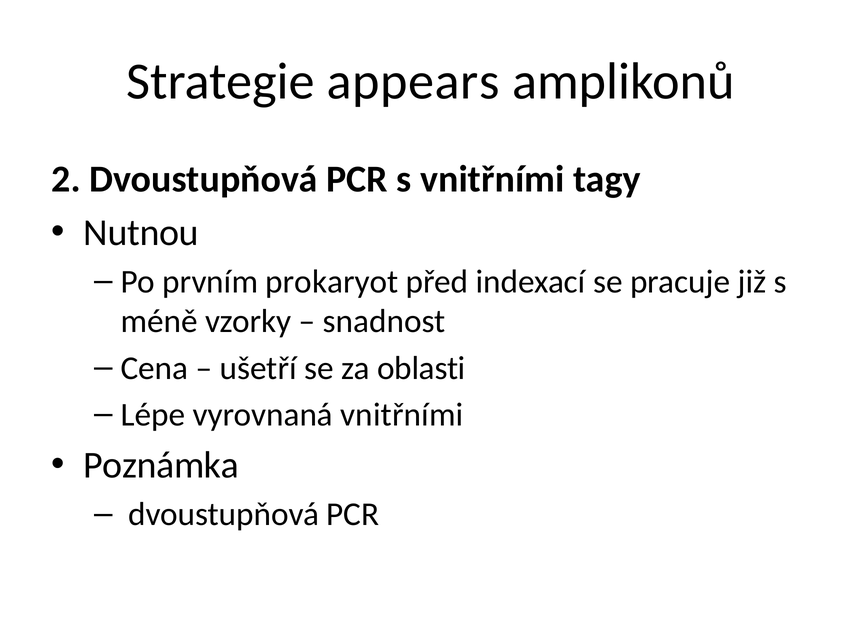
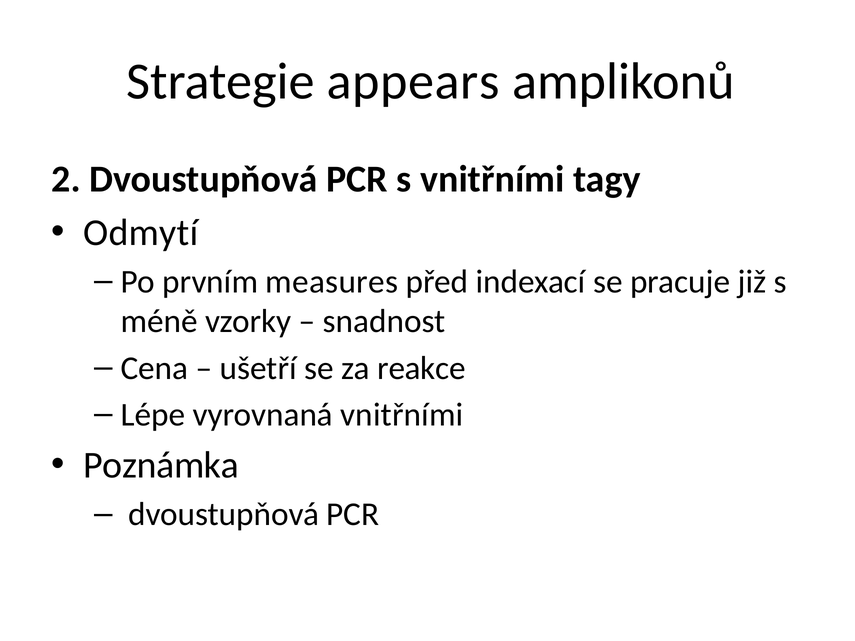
Nutnou: Nutnou -> Odmytí
prokaryot: prokaryot -> measures
oblasti: oblasti -> reakce
